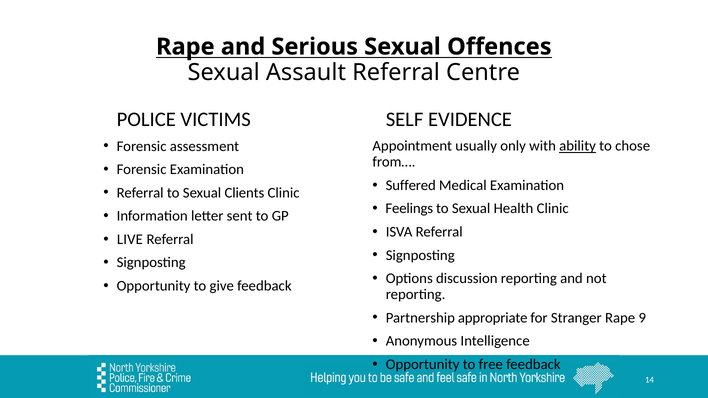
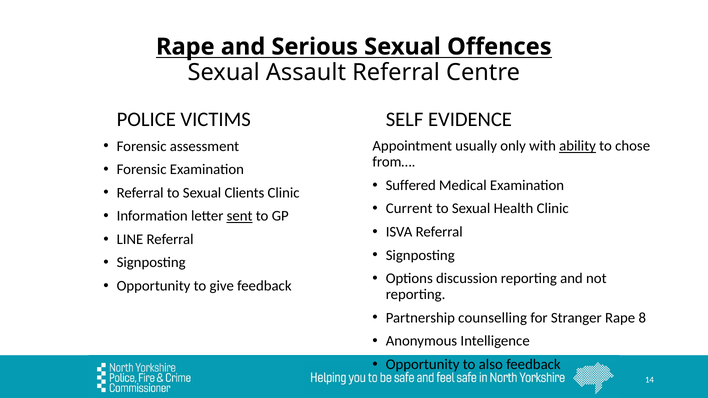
Feelings: Feelings -> Current
sent underline: none -> present
LIVE: LIVE -> LINE
appropriate: appropriate -> counselling
9: 9 -> 8
free: free -> also
